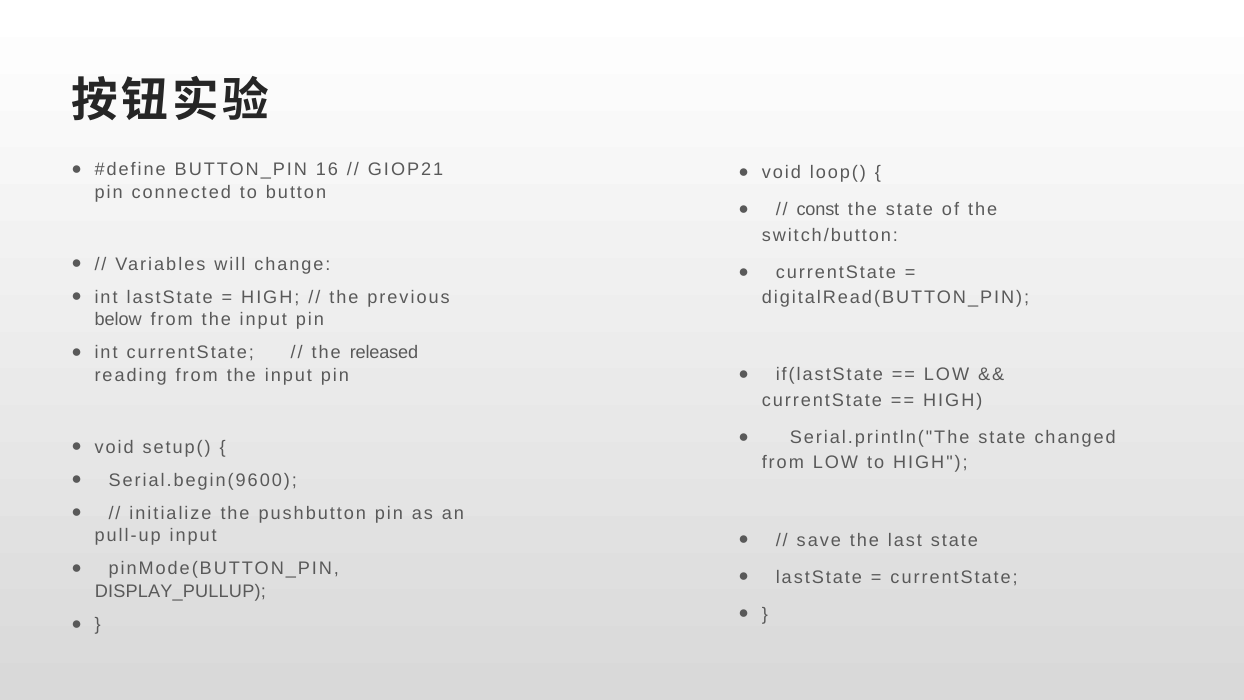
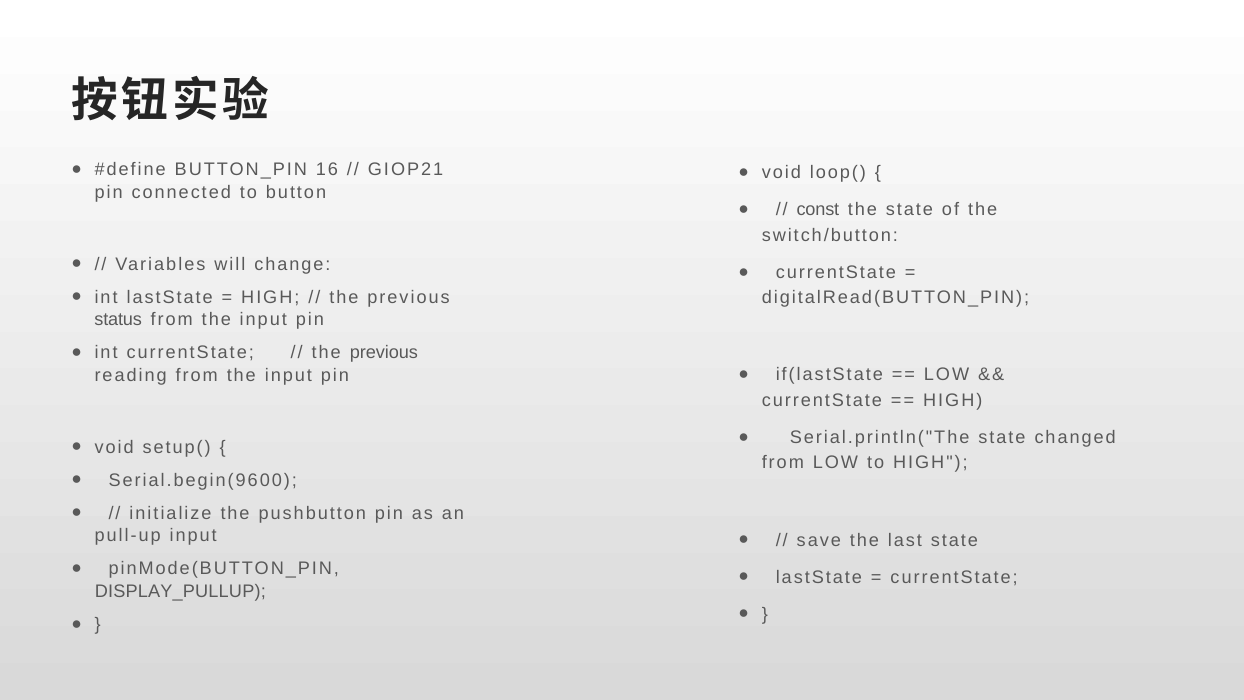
below: below -> status
released at (384, 353): released -> previous
